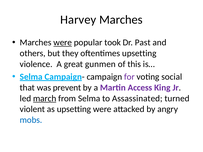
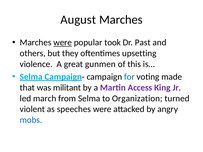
Harvey: Harvey -> August
for colour: purple -> blue
social: social -> made
prevent: prevent -> militant
march underline: present -> none
Assassinated: Assassinated -> Organization
as upsetting: upsetting -> speeches
